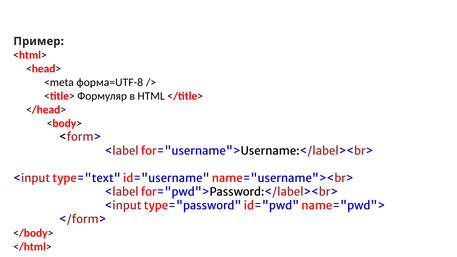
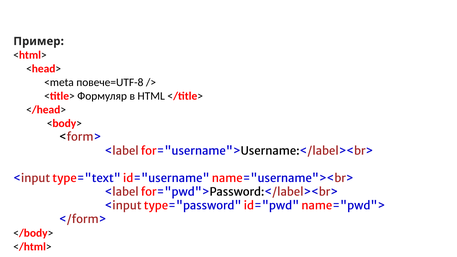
форма=UTF-8: форма=UTF-8 -> повече=UTF-8
